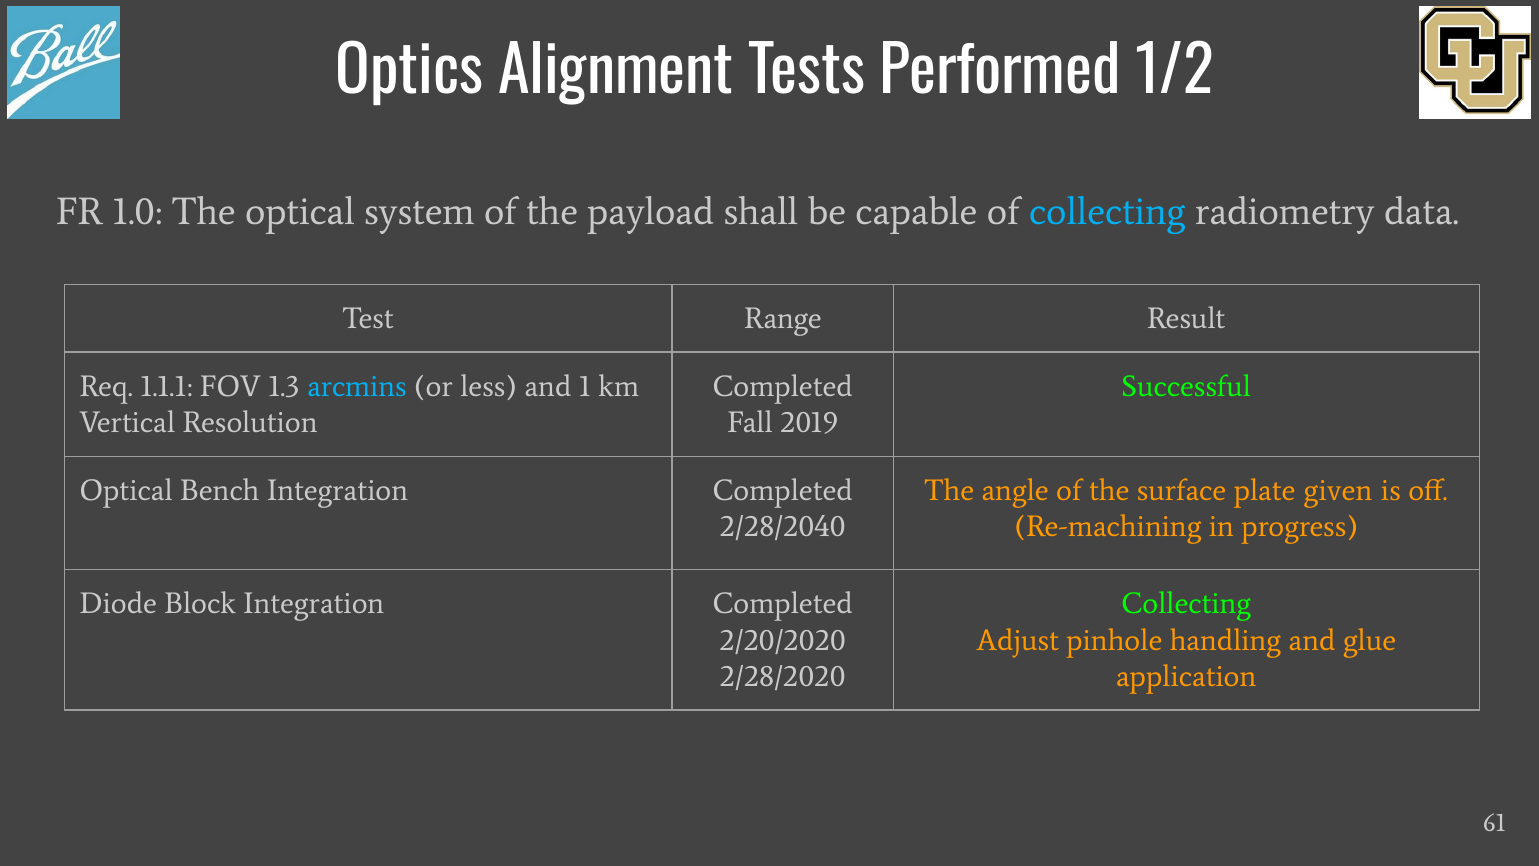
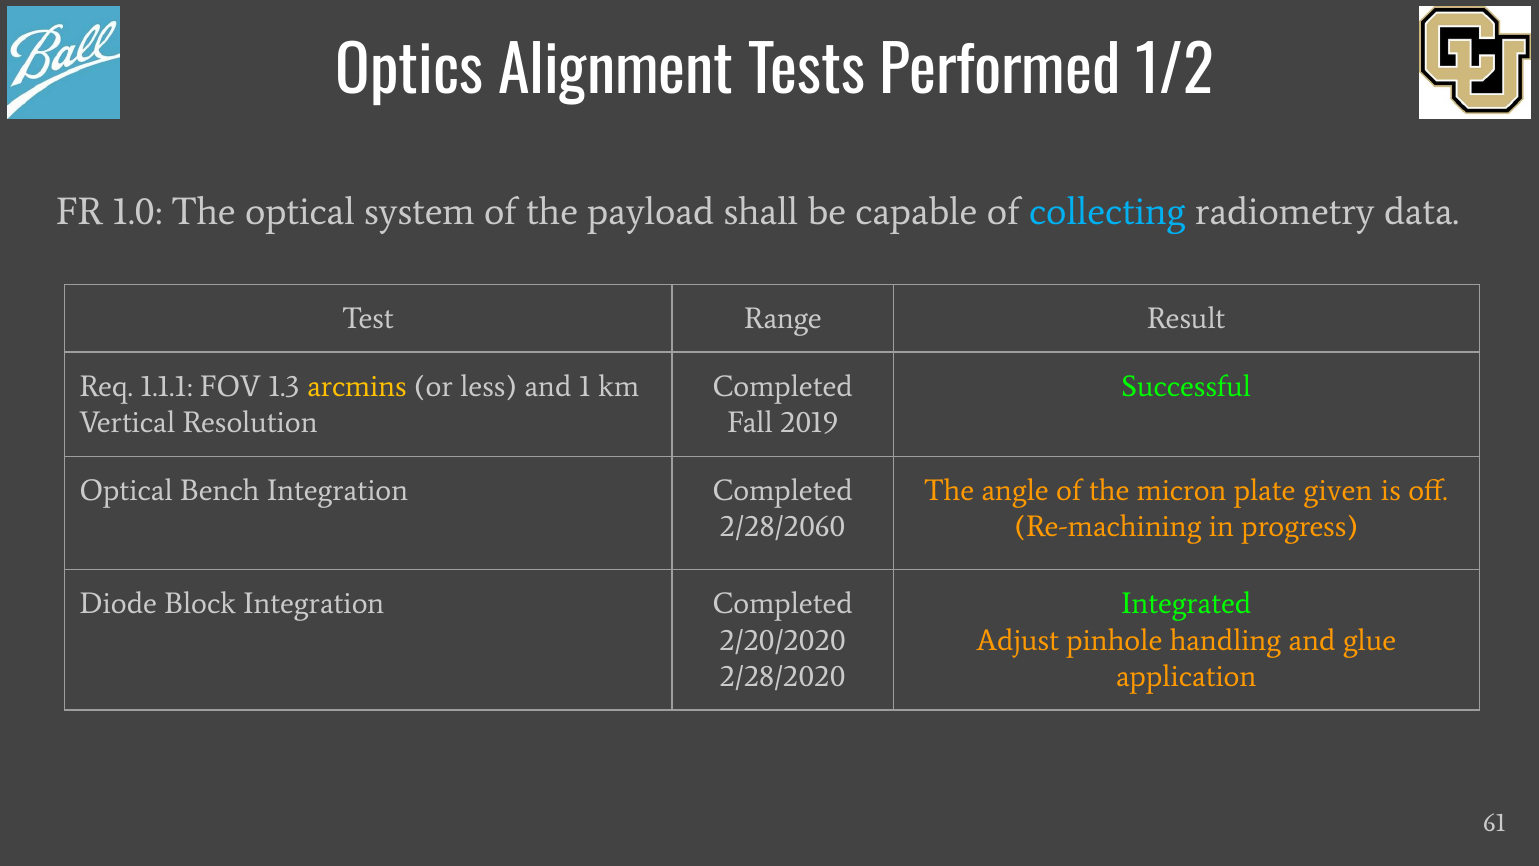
arcmins colour: light blue -> yellow
surface: surface -> micron
2/28/2040: 2/28/2040 -> 2/28/2060
Collecting at (1186, 603): Collecting -> Integrated
